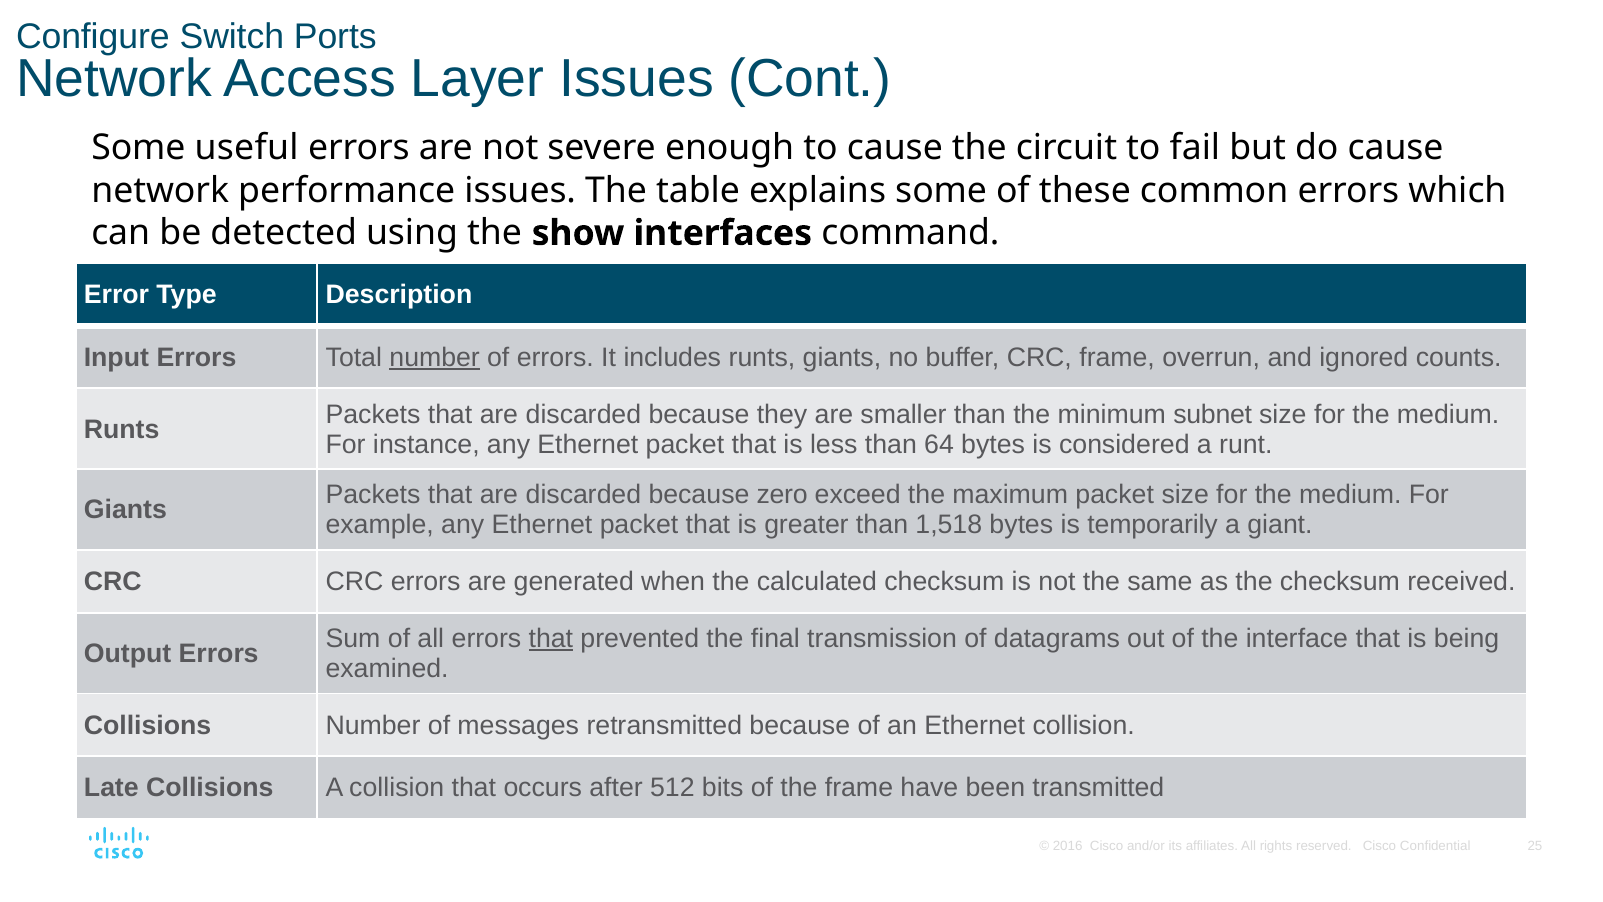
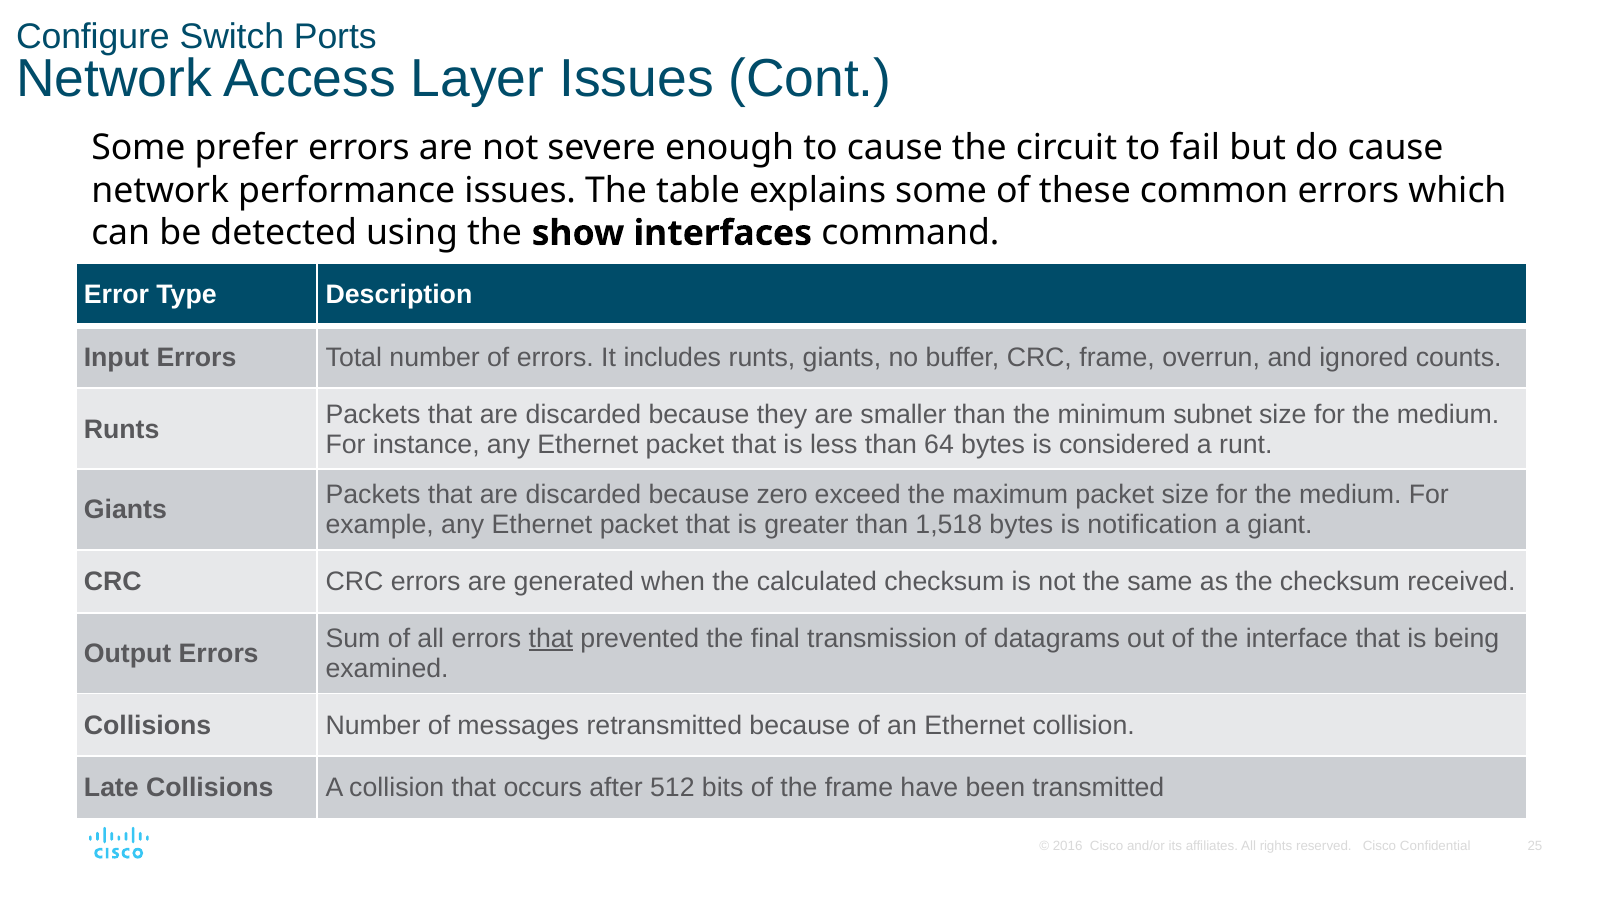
useful: useful -> prefer
number at (435, 357) underline: present -> none
temporarily: temporarily -> notification
